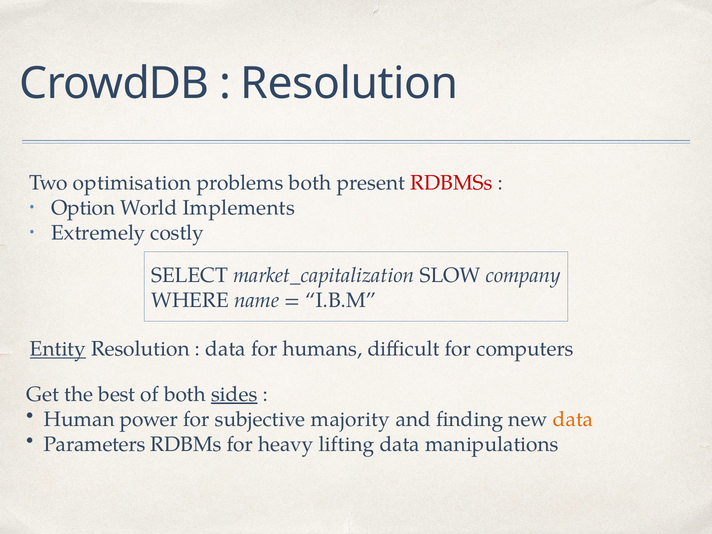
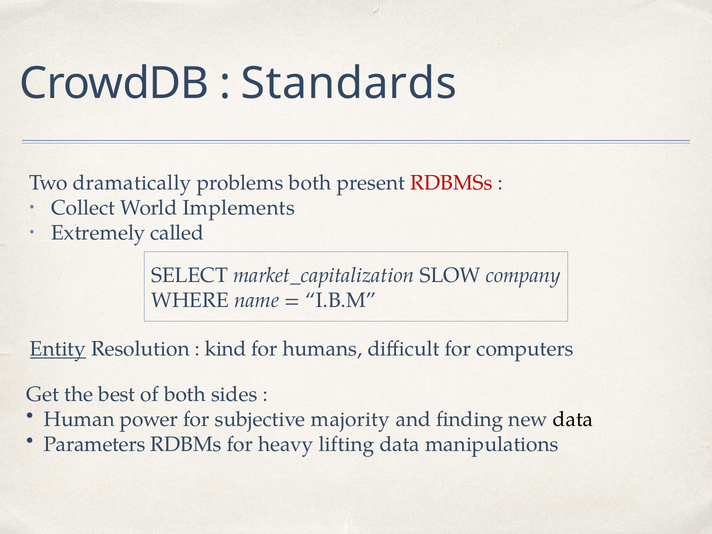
Resolution at (349, 83): Resolution -> Standards
optimisation: optimisation -> dramatically
Option: Option -> Collect
costly: costly -> called
data at (226, 349): data -> kind
sides underline: present -> none
data at (573, 419) colour: orange -> black
